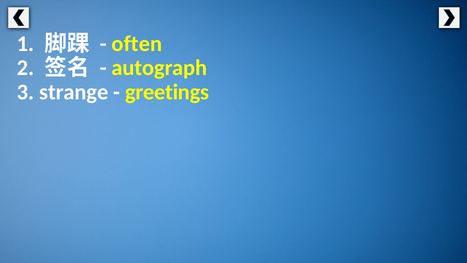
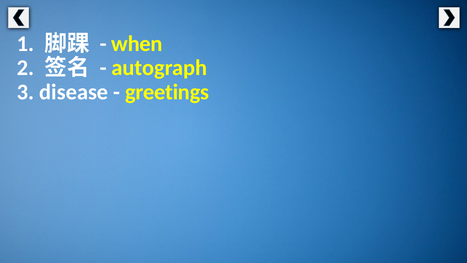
often: often -> when
strange: strange -> disease
